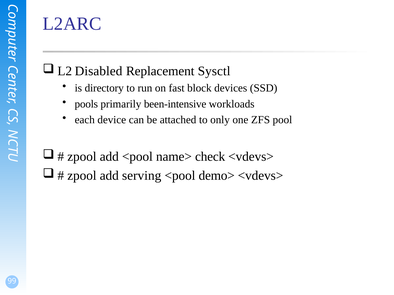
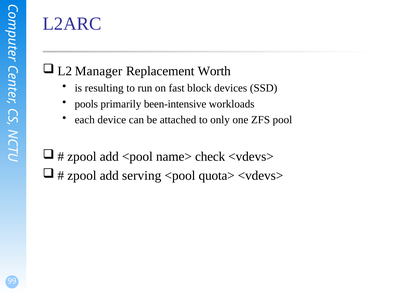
Disabled: Disabled -> Manager
Sysctl: Sysctl -> Worth
directory: directory -> resulting
demo>: demo> -> quota>
